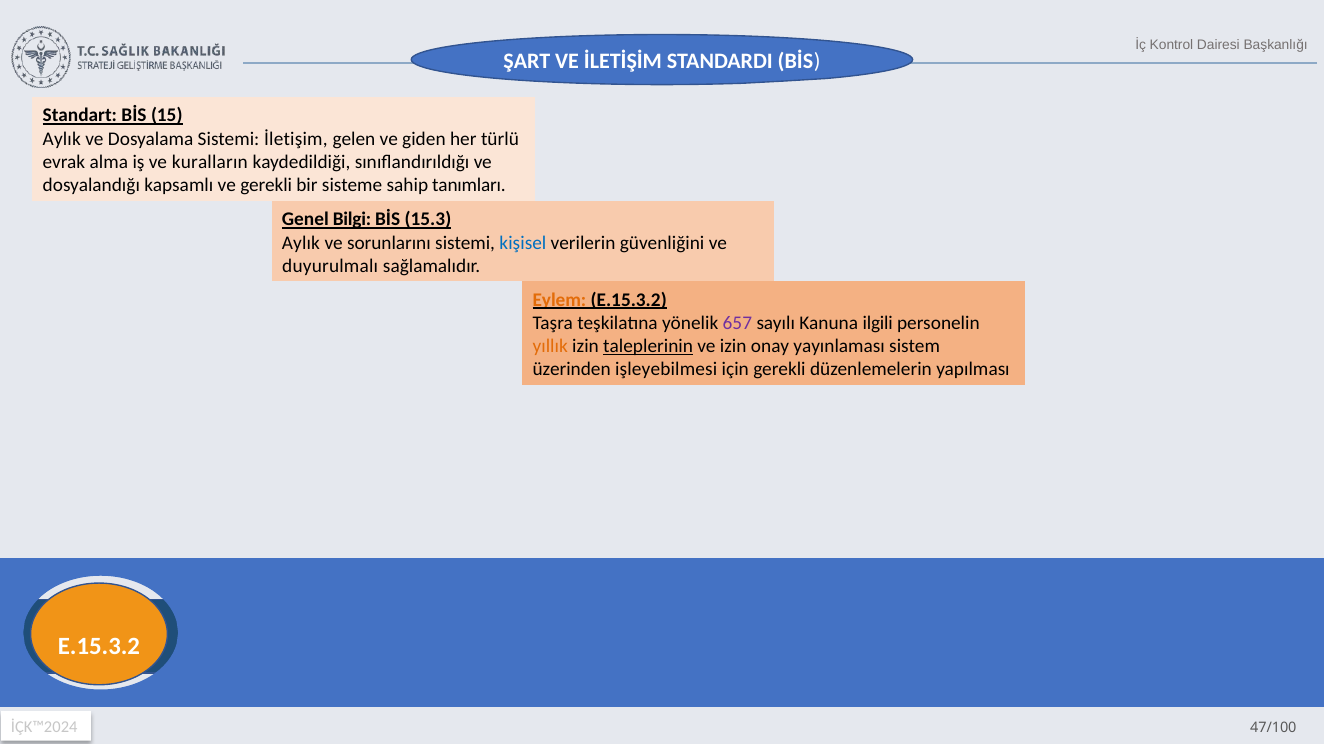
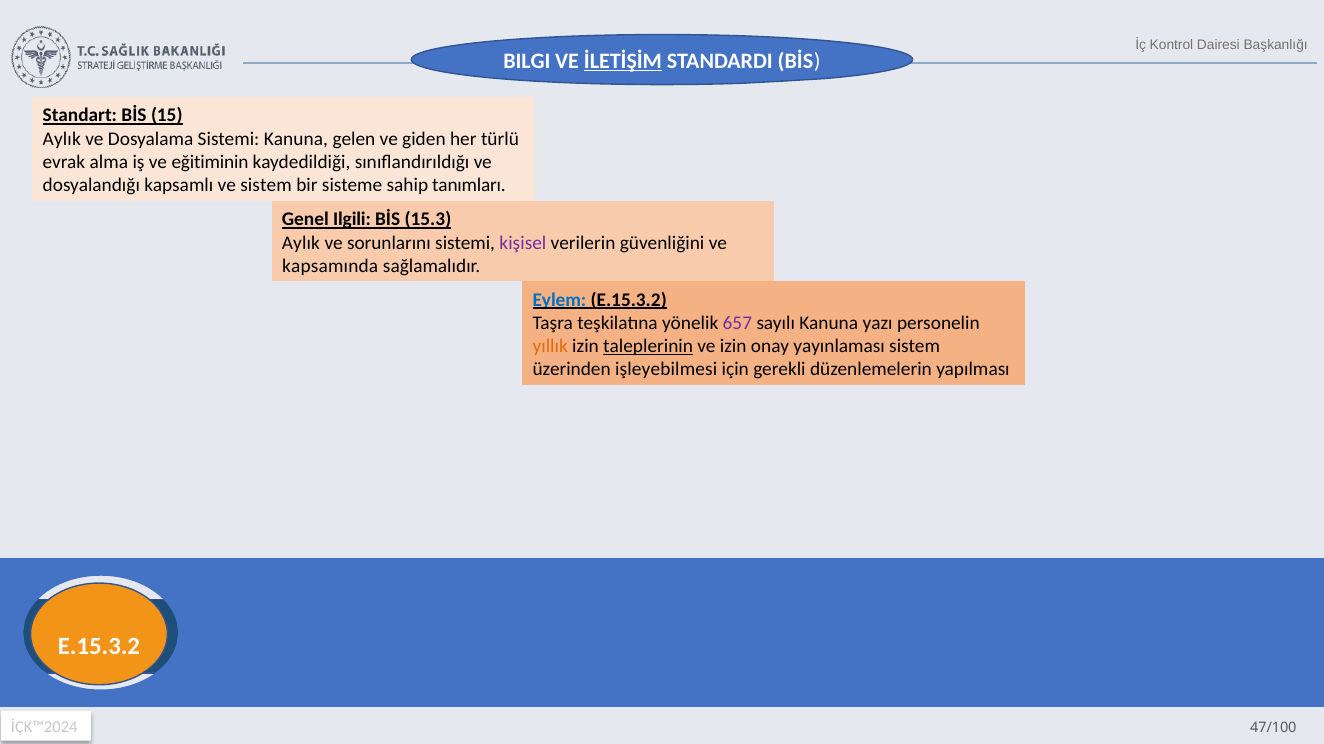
ŞART: ŞART -> BILGI
İLETİŞİM underline: none -> present
Sistemi İletişim: İletişim -> Kanuna
kuralların: kuralların -> eğitiminin
ve gerekli: gerekli -> sistem
Bilgi: Bilgi -> Ilgili
kişisel colour: blue -> purple
duyurulmalı: duyurulmalı -> kapsamında
Eylem colour: orange -> blue
ilgili: ilgili -> yazı
